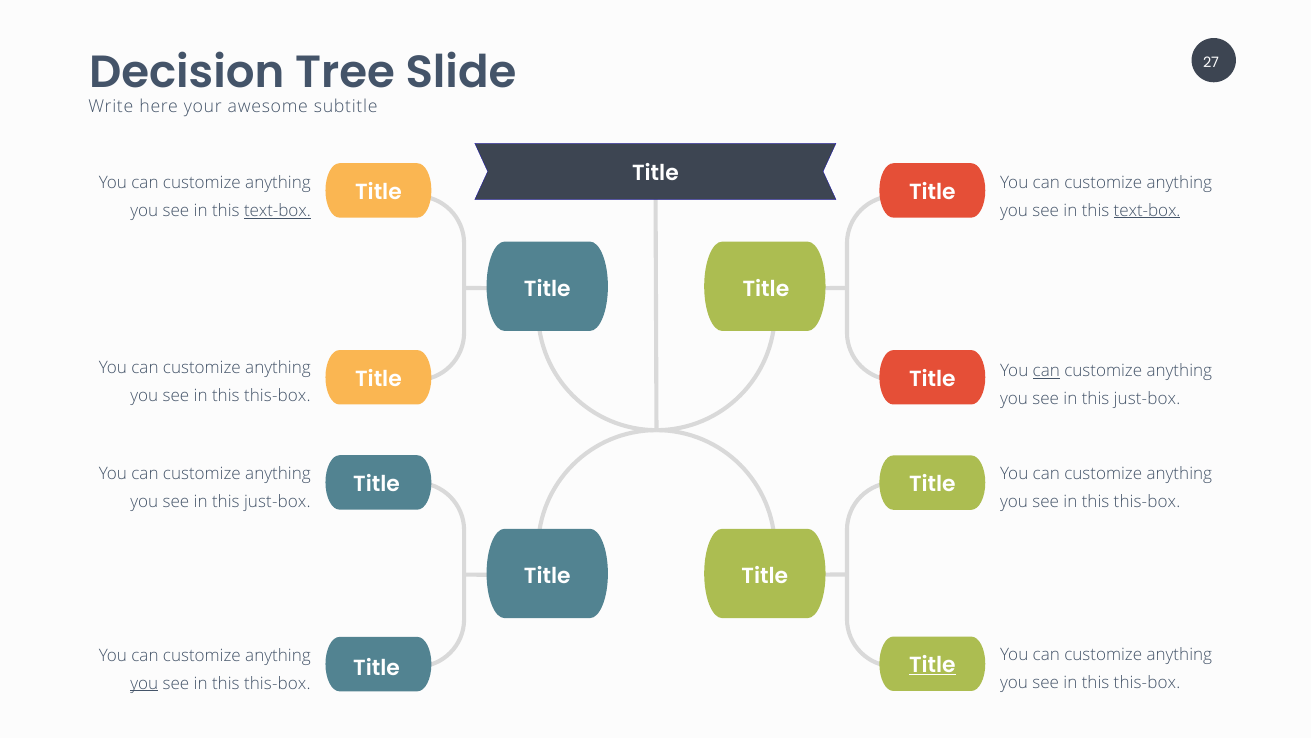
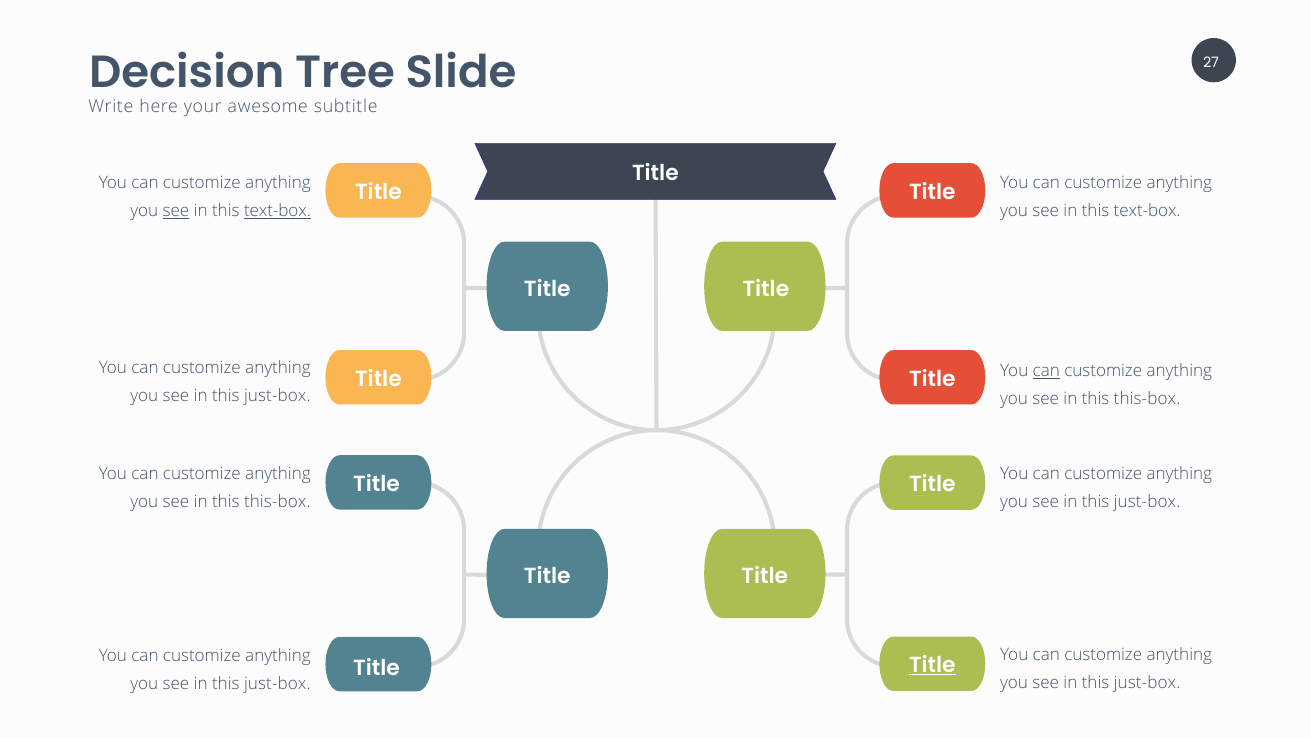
text-box at (1147, 210) underline: present -> none
see at (176, 211) underline: none -> present
this-box at (277, 396): this-box -> just-box
just-box at (1147, 399): just-box -> this-box
just-box at (277, 501): just-box -> this-box
this-box at (1147, 501): this-box -> just-box
this-box at (1147, 682): this-box -> just-box
you at (144, 683) underline: present -> none
this-box at (277, 683): this-box -> just-box
